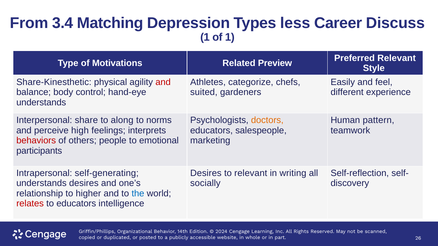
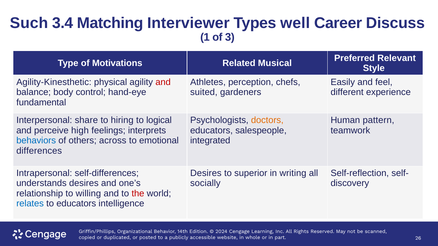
From: From -> Such
Depression: Depression -> Interviewer
less: less -> well
of 1: 1 -> 3
Preview: Preview -> Musical
Share-Kinesthetic: Share-Kinesthetic -> Agility-Kinesthetic
categorize: categorize -> perception
understands at (41, 103): understands -> fundamental
along: along -> hiring
norms: norms -> logical
behaviors colour: red -> blue
people: people -> across
marketing: marketing -> integrated
participants: participants -> differences
self-generating: self-generating -> self-differences
to relevant: relevant -> superior
higher: higher -> willing
the colour: blue -> red
relates colour: red -> blue
